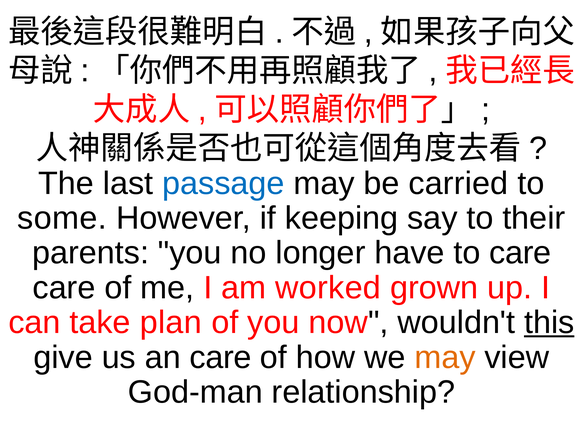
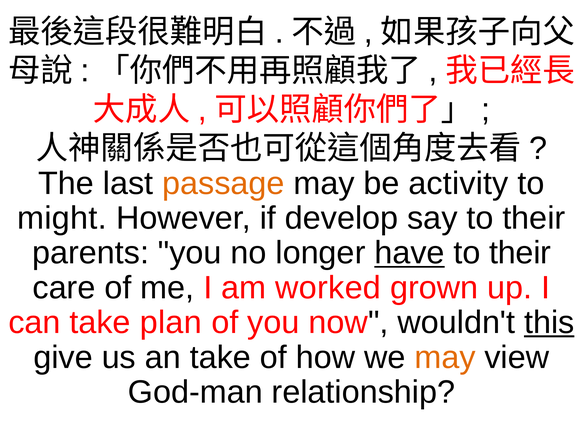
passage colour: blue -> orange
carried: carried -> activity
some: some -> might
keeping: keeping -> develop
have underline: none -> present
care at (520, 253): care -> their
an care: care -> take
